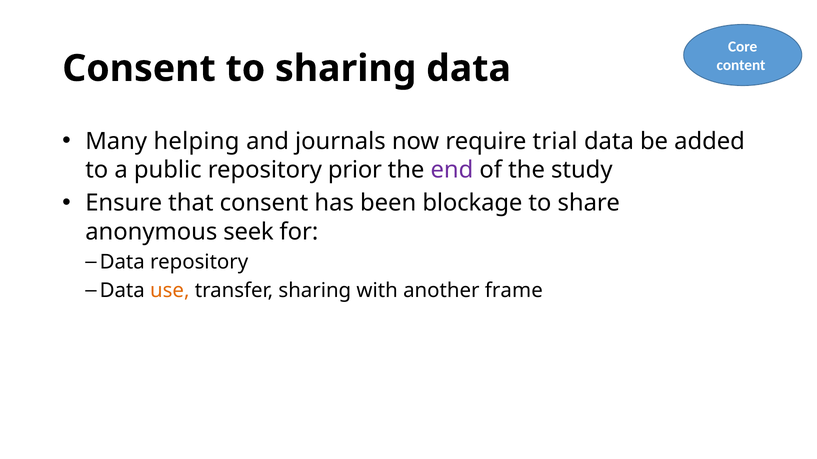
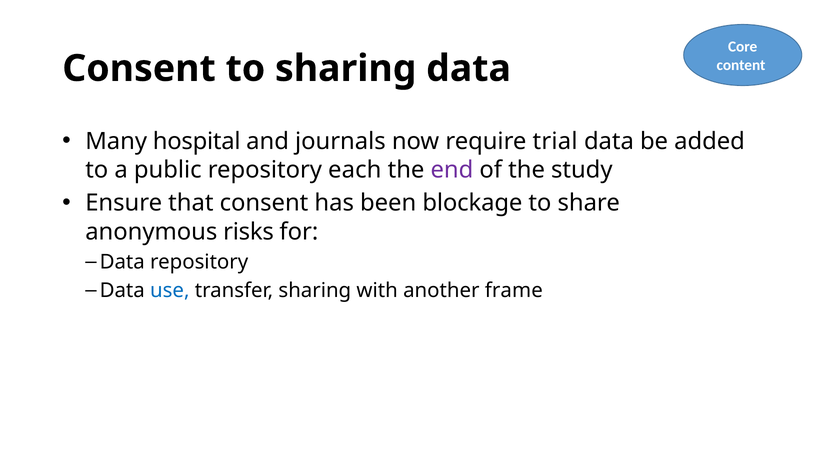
helping: helping -> hospital
prior: prior -> each
seek: seek -> risks
use colour: orange -> blue
